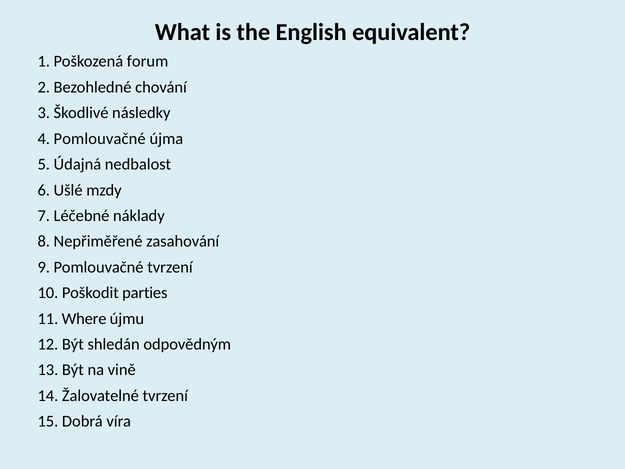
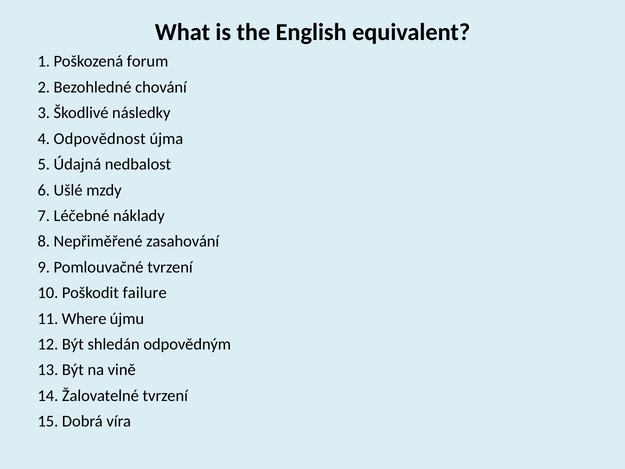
4 Pomlouvačné: Pomlouvačné -> Odpovědnost
parties: parties -> failure
